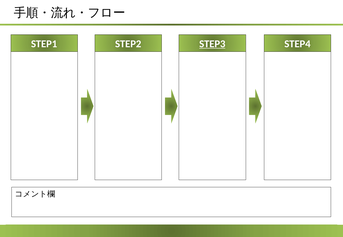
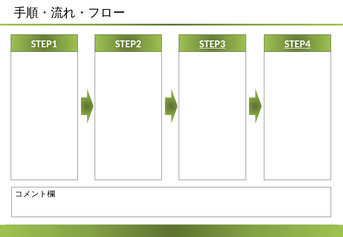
STEP4 underline: none -> present
